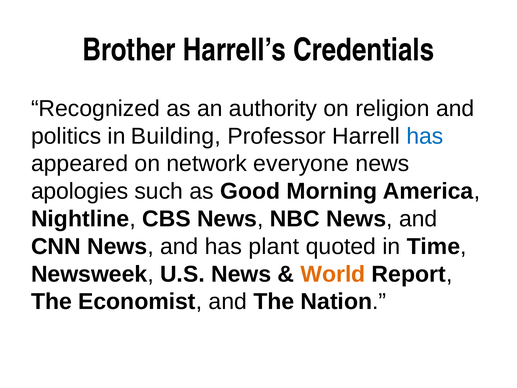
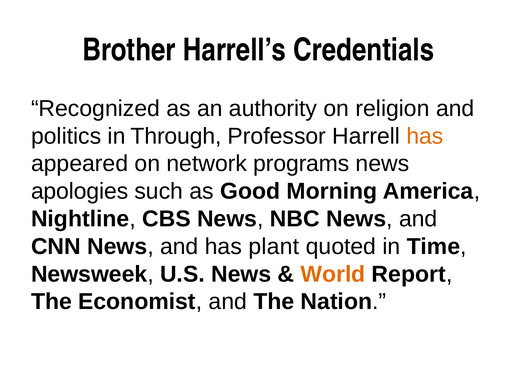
Building: Building -> Through
has at (425, 136) colour: blue -> orange
everyone: everyone -> programs
